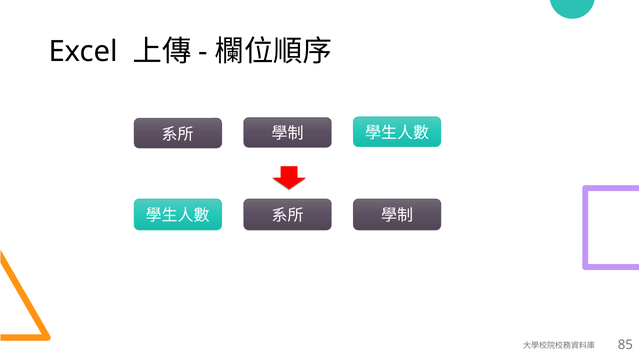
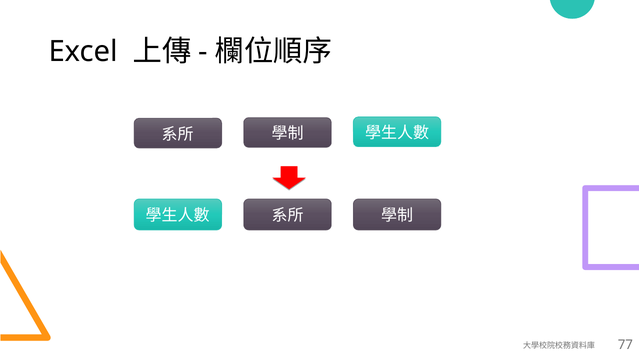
85: 85 -> 77
